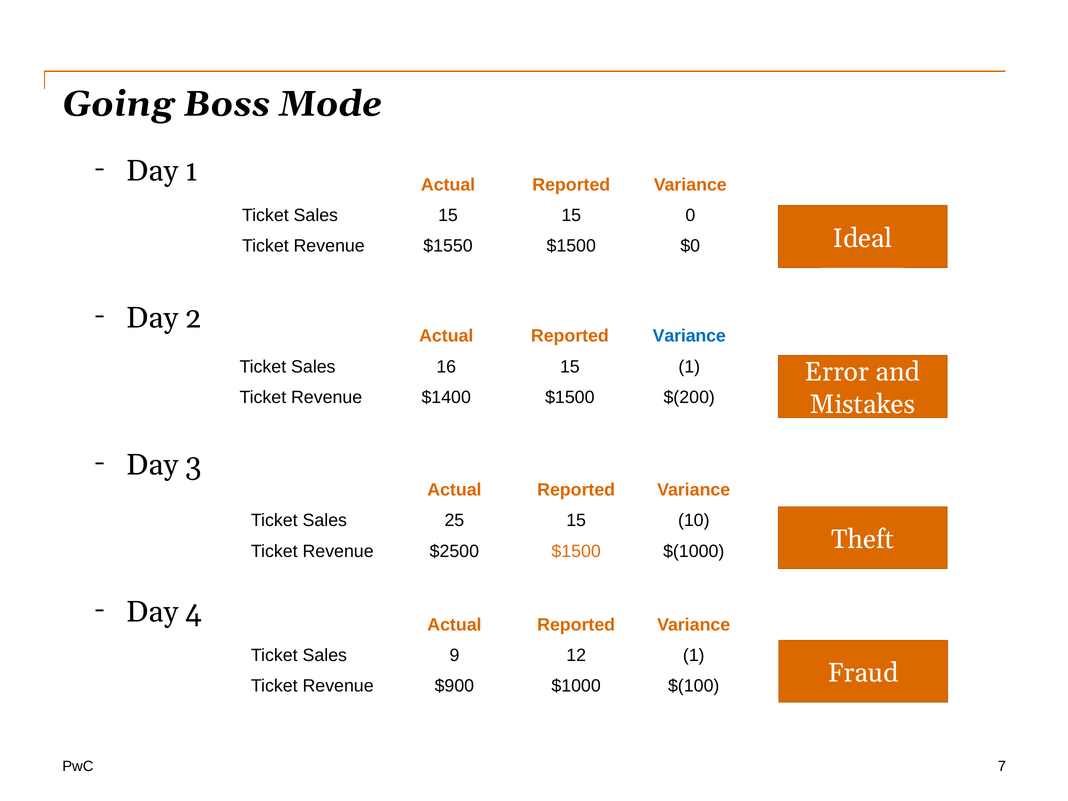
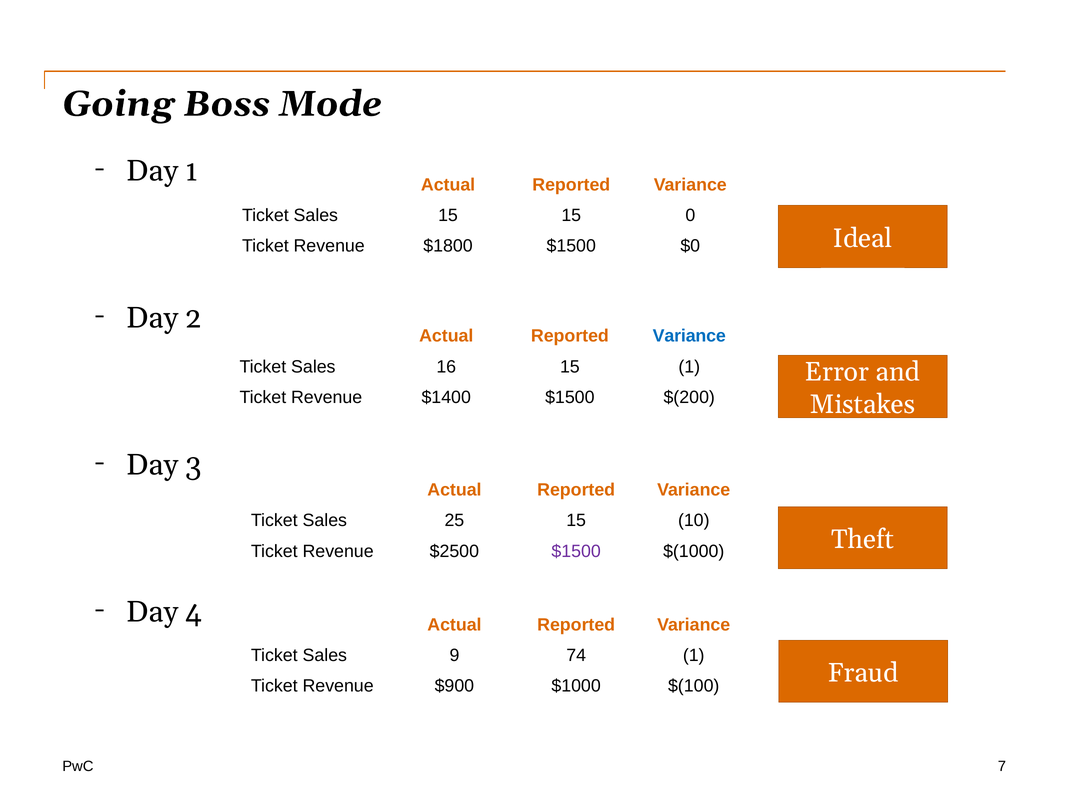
$1550: $1550 -> $1800
$1500 at (576, 551) colour: orange -> purple
12: 12 -> 74
